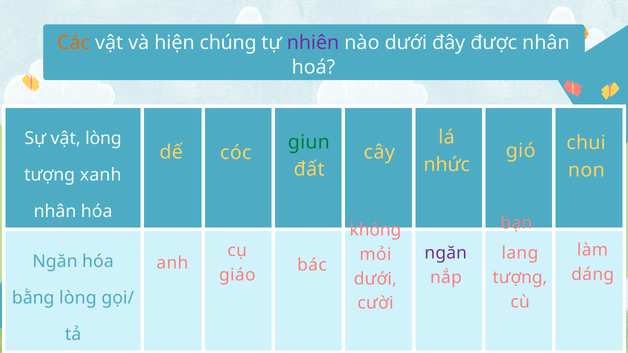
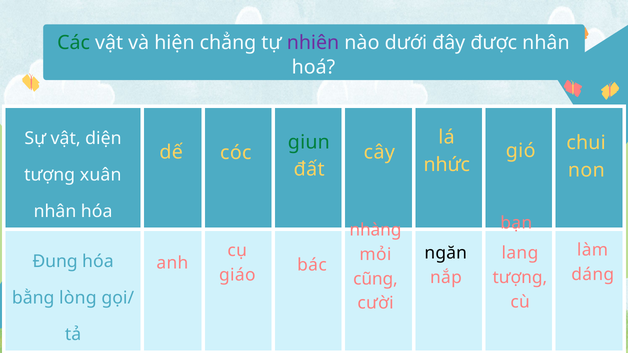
Các colour: orange -> green
chúng: chúng -> chẳng
vật lòng: lòng -> diện
xanh: xanh -> xuân
không: không -> nhàng
ngăn at (446, 253) colour: purple -> black
Ngăn at (55, 262): Ngăn -> Đung
dưới at (375, 279): dưới -> cũng
